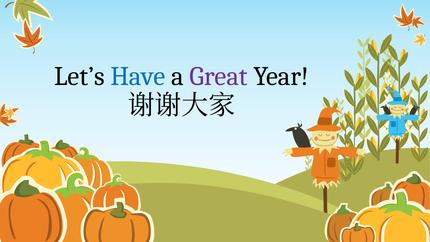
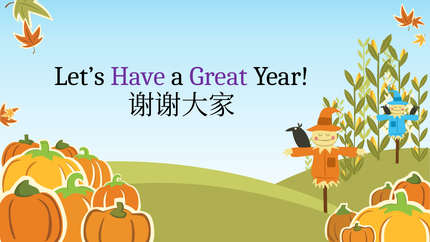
Have colour: blue -> purple
